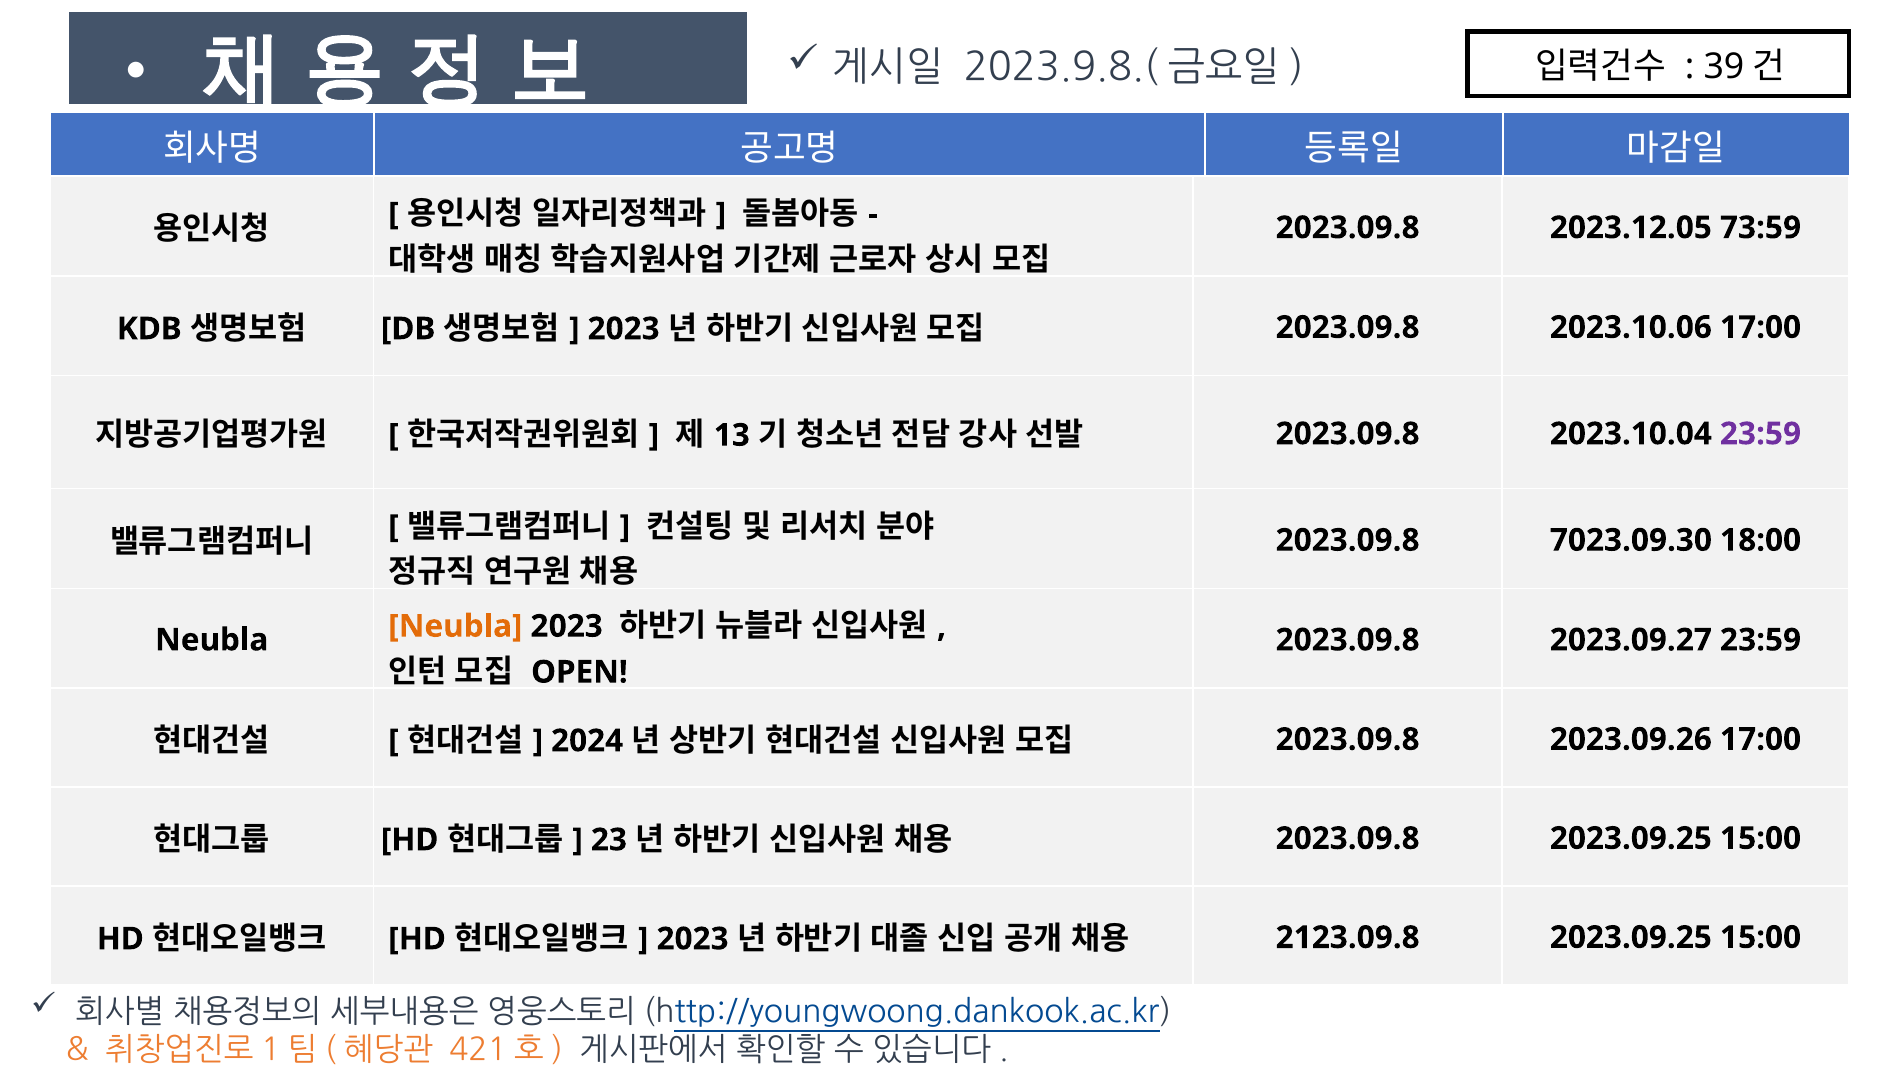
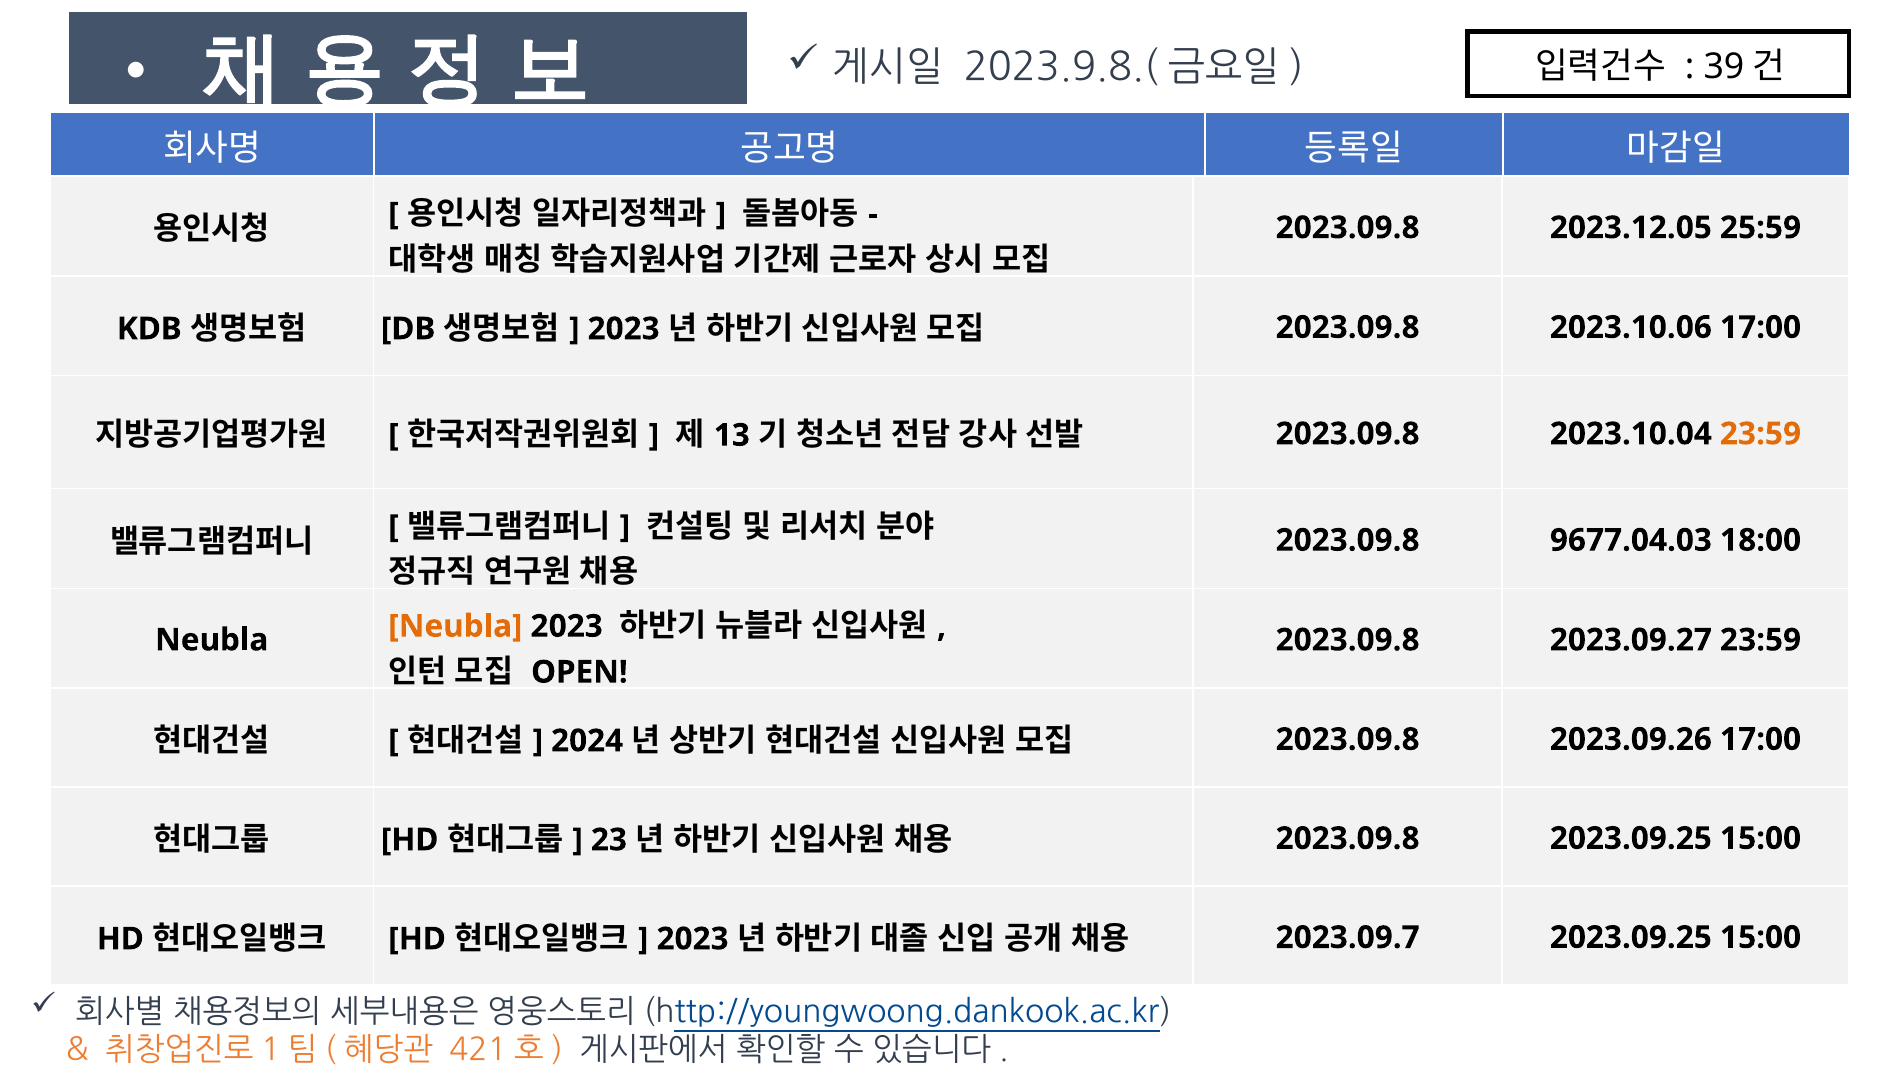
73:59: 73:59 -> 25:59
23:59 at (1761, 434) colour: purple -> orange
7023.09.30: 7023.09.30 -> 9677.04.03
2123.09.8: 2123.09.8 -> 2023.09.7
